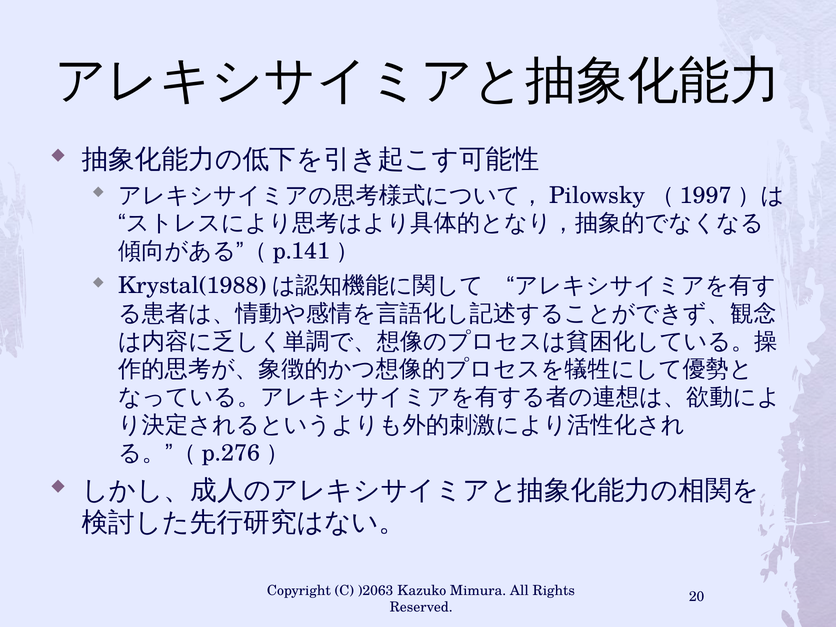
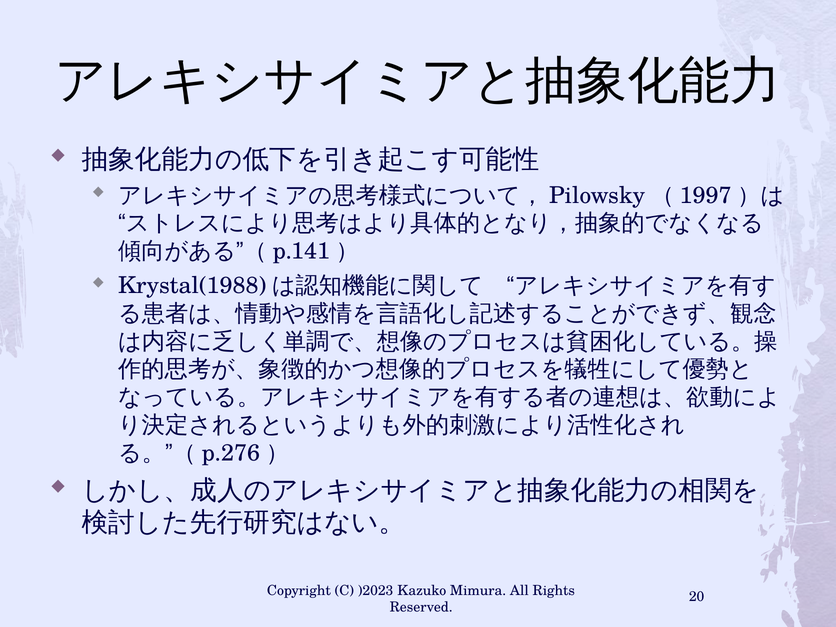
)2063: )2063 -> )2023
